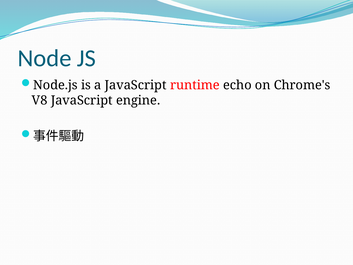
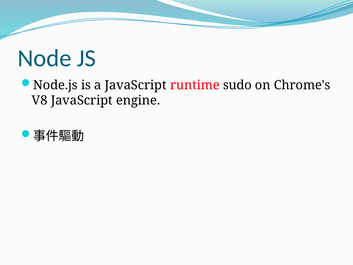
echo: echo -> sudo
